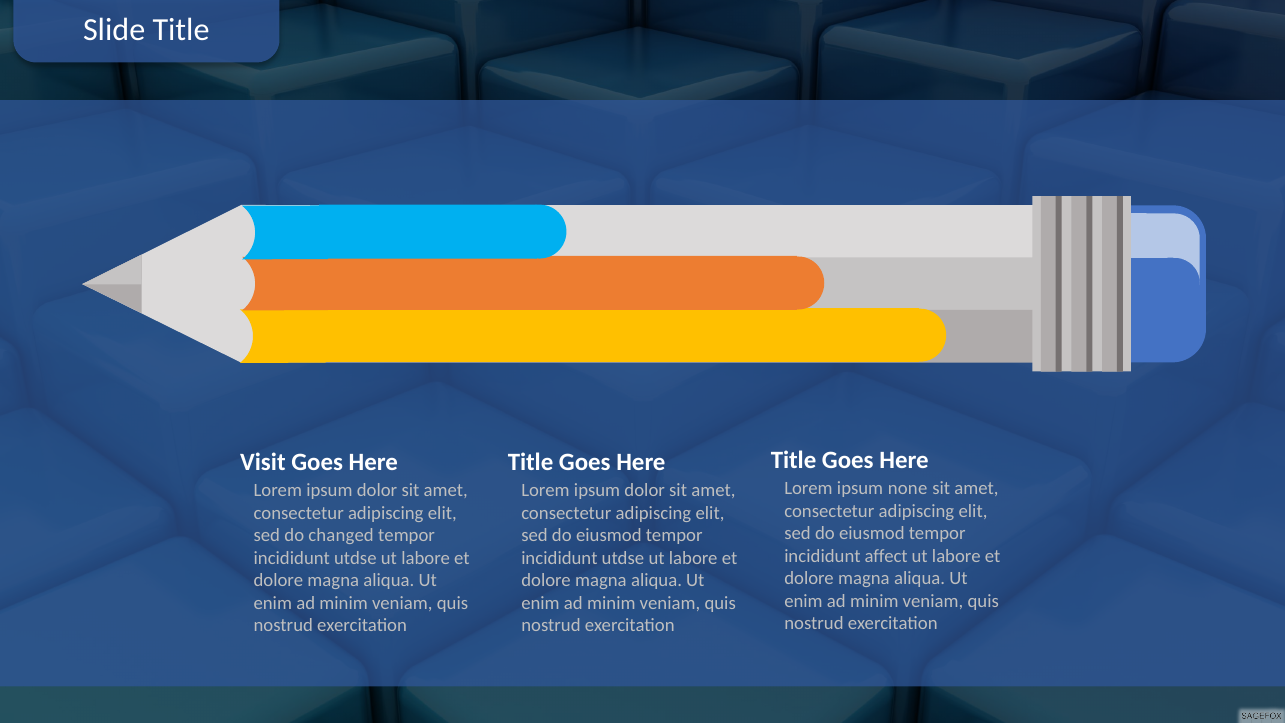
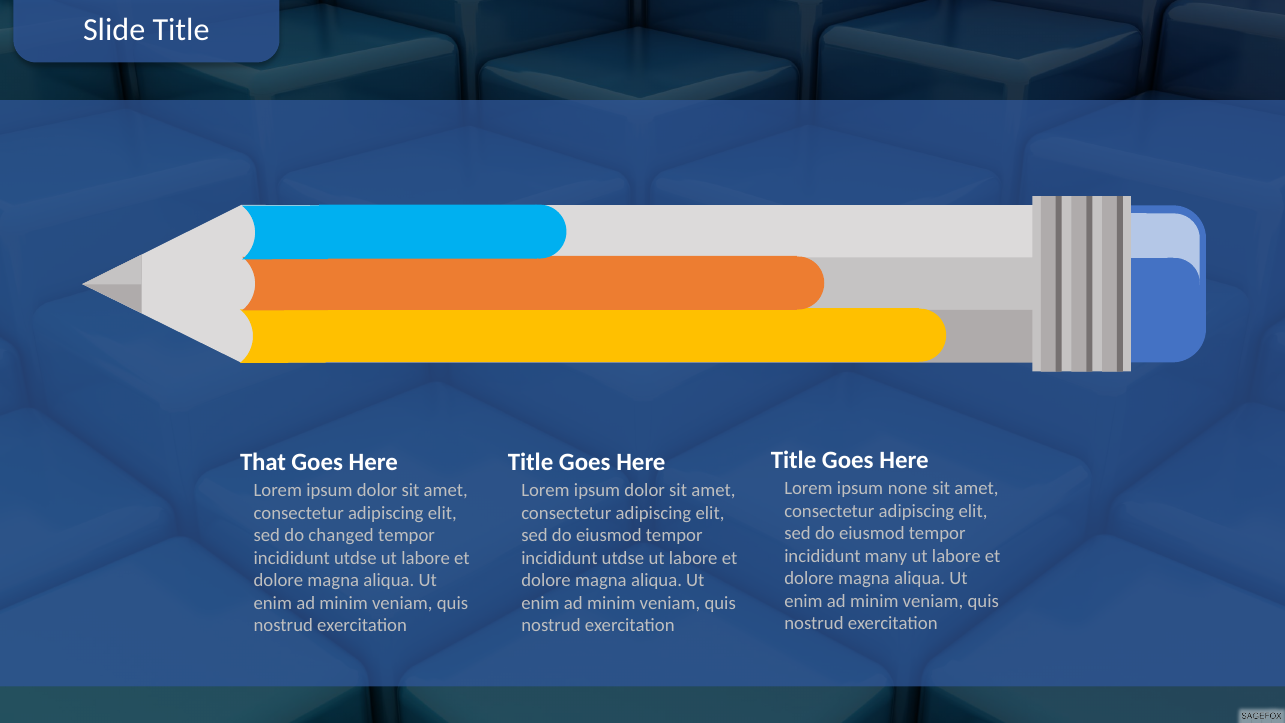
Visit: Visit -> That
affect: affect -> many
